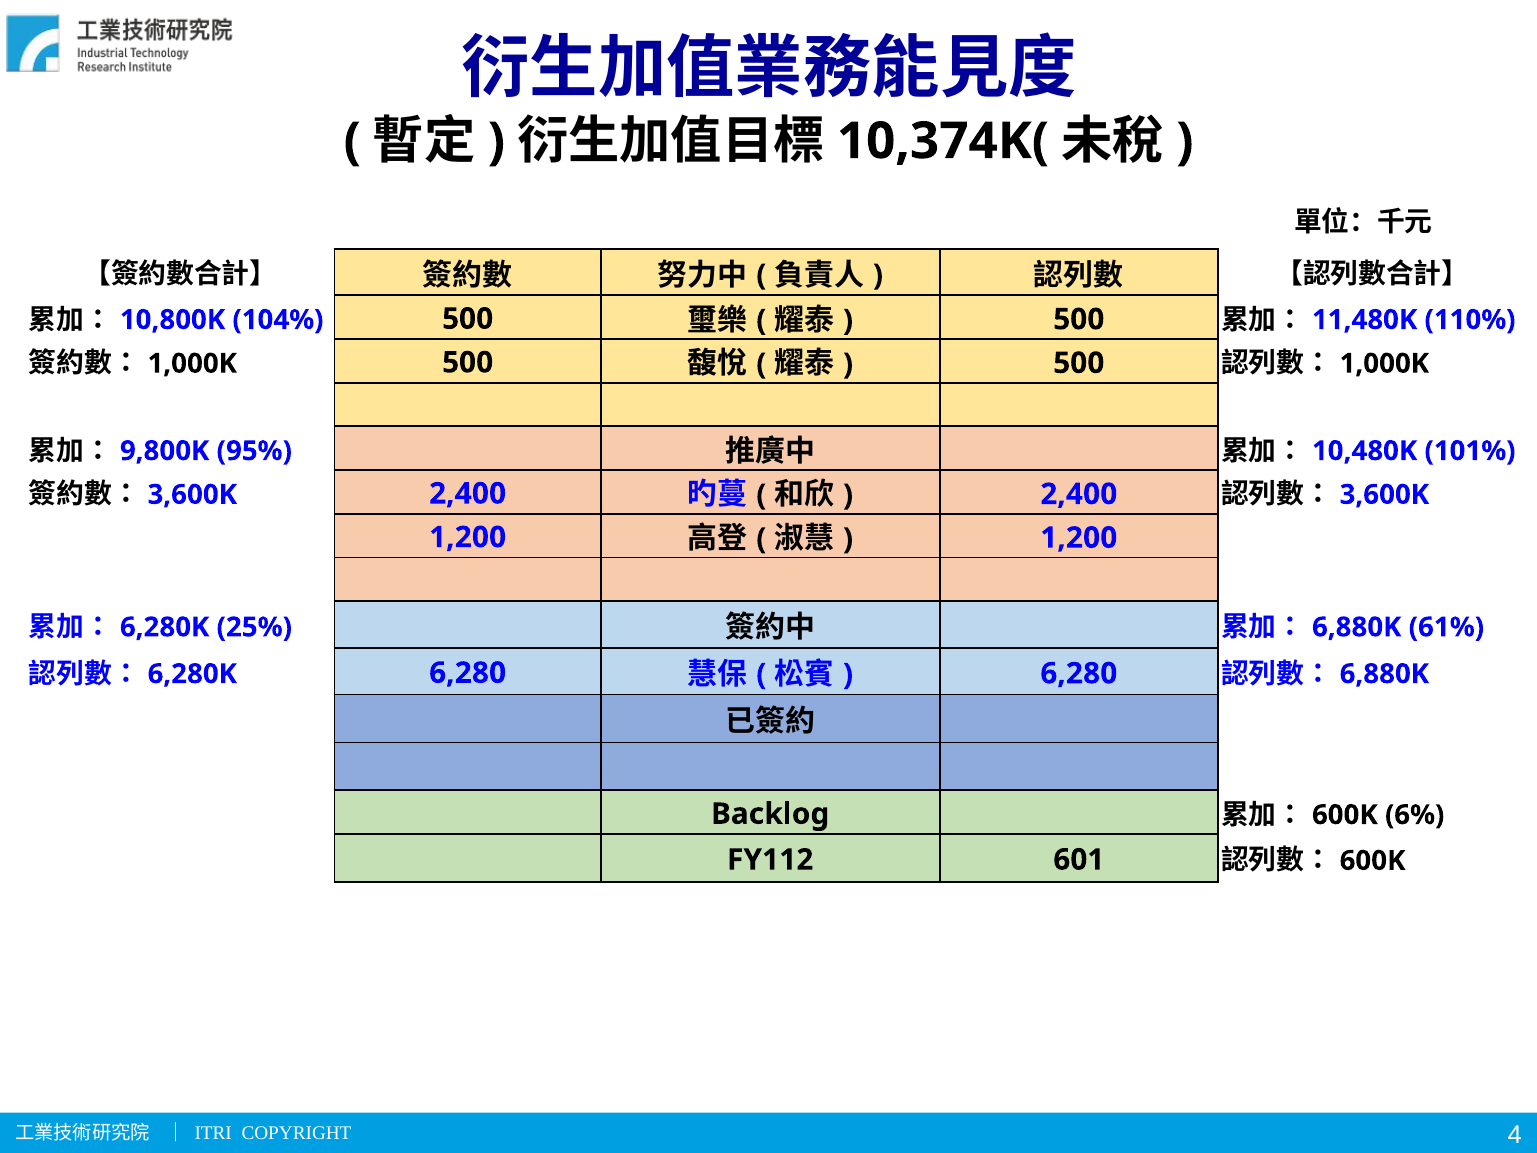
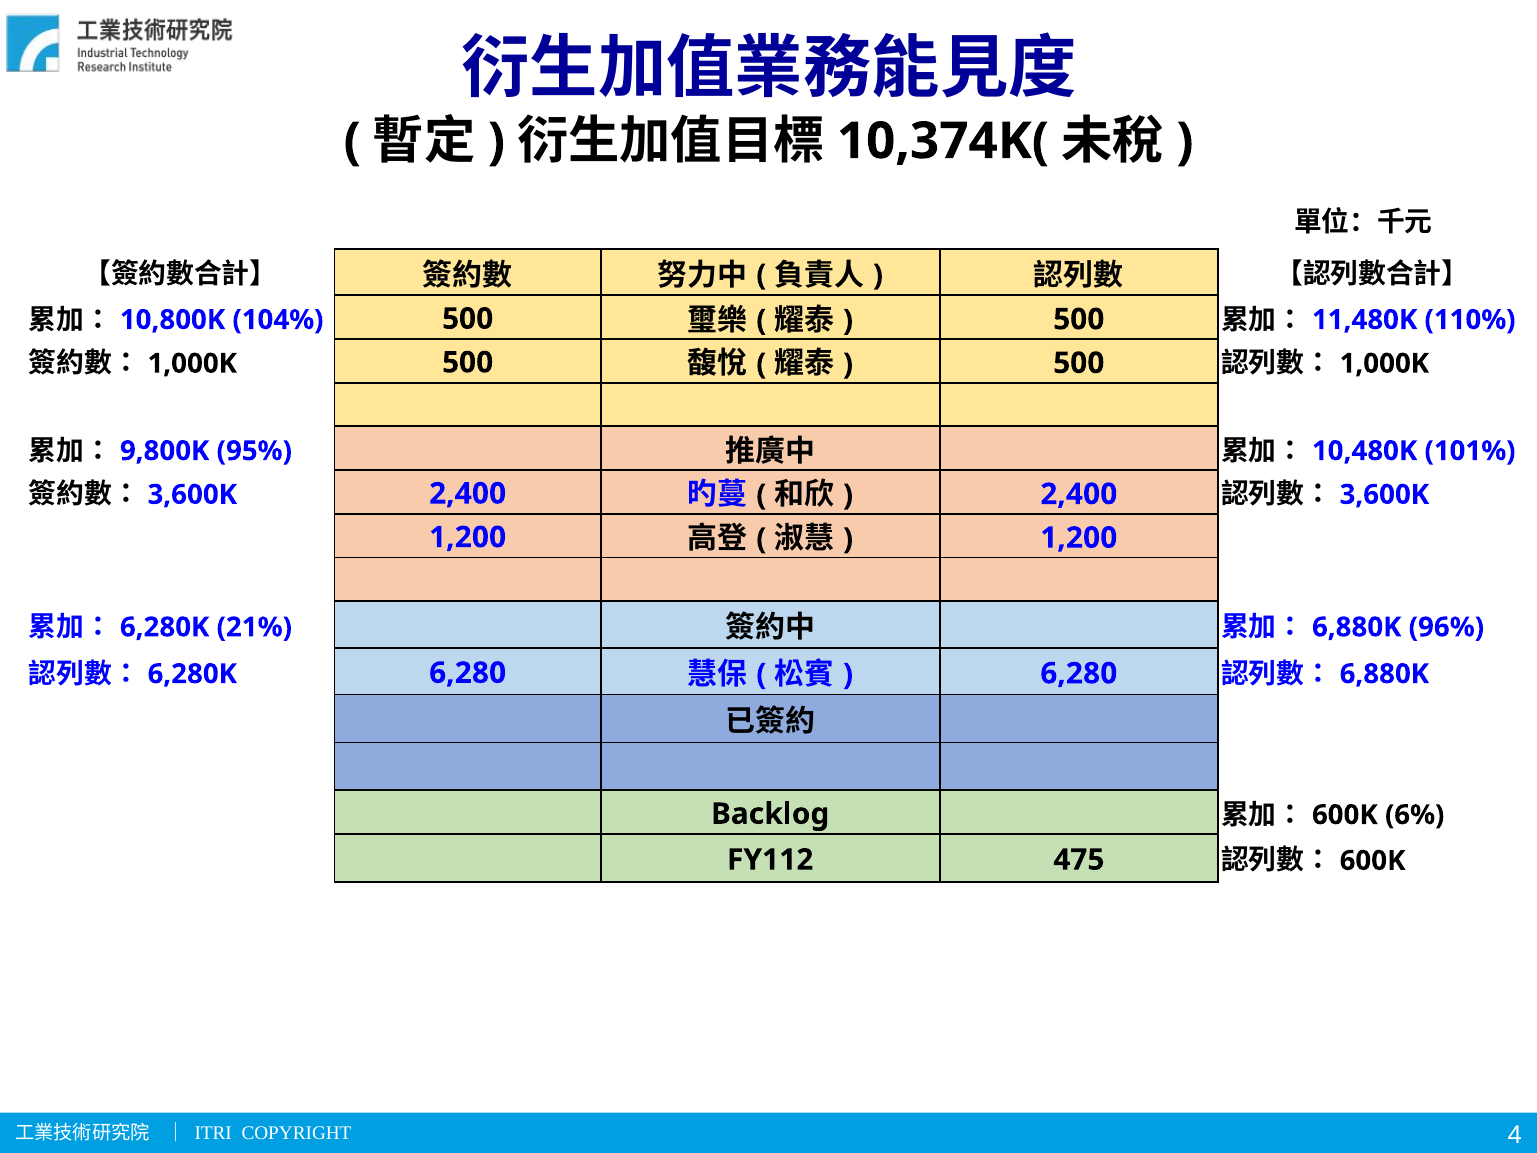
25%: 25% -> 21%
61%: 61% -> 96%
601: 601 -> 475
